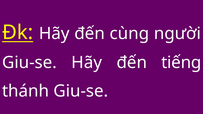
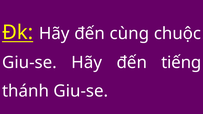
người: người -> chuộc
